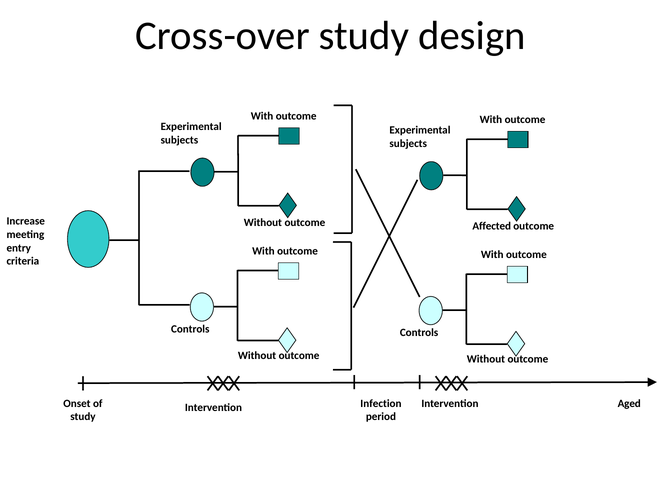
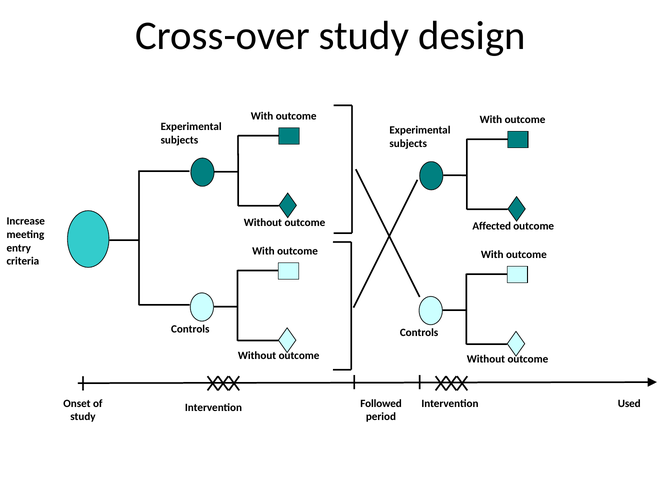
Infection: Infection -> Followed
Aged: Aged -> Used
